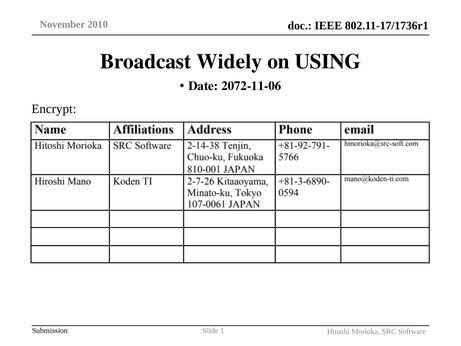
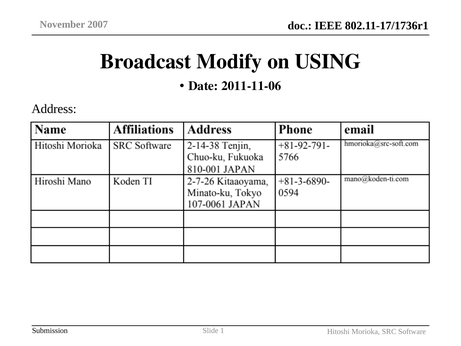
2010: 2010 -> 2007
Widely: Widely -> Modify
2072-11-06: 2072-11-06 -> 2011-11-06
Encrypt: Encrypt -> Address
